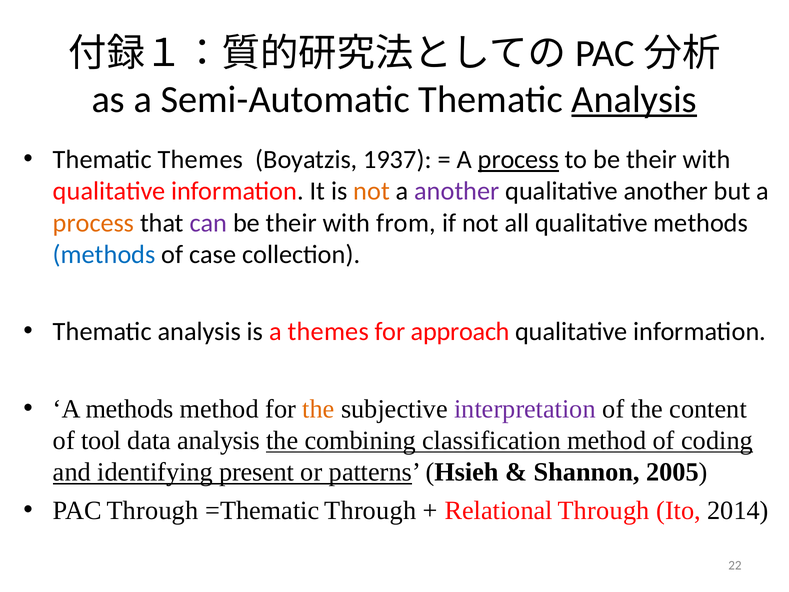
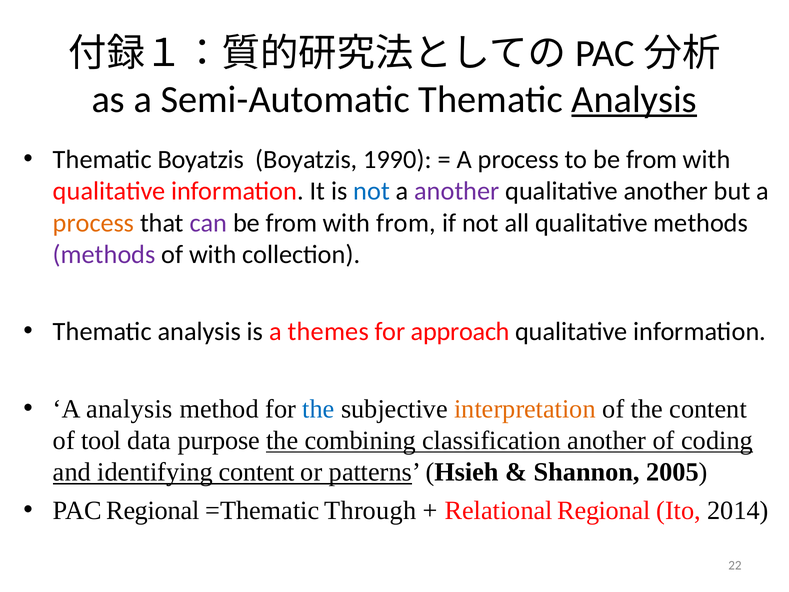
Thematic Themes: Themes -> Boyatzis
1937: 1937 -> 1990
process at (518, 160) underline: present -> none
to be their: their -> from
not at (372, 191) colour: orange -> blue
their at (291, 223): their -> from
methods at (104, 254) colour: blue -> purple
of case: case -> with
A methods: methods -> analysis
the at (319, 409) colour: orange -> blue
interpretation colour: purple -> orange
data analysis: analysis -> purpose
classification method: method -> another
identifying present: present -> content
PAC Through: Through -> Regional
Relational Through: Through -> Regional
